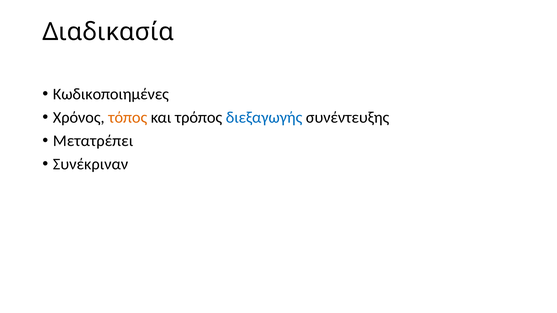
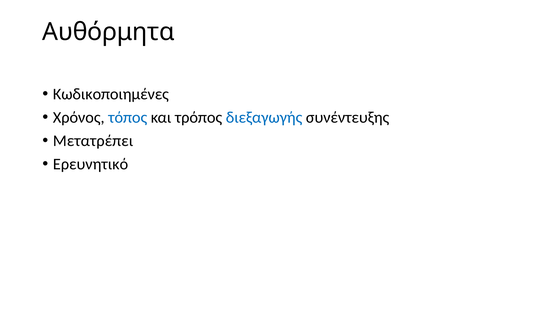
Διαδικασία: Διαδικασία -> Αυθόρμητα
τόπος colour: orange -> blue
Συνέκριναν: Συνέκριναν -> Ερευνητικό
